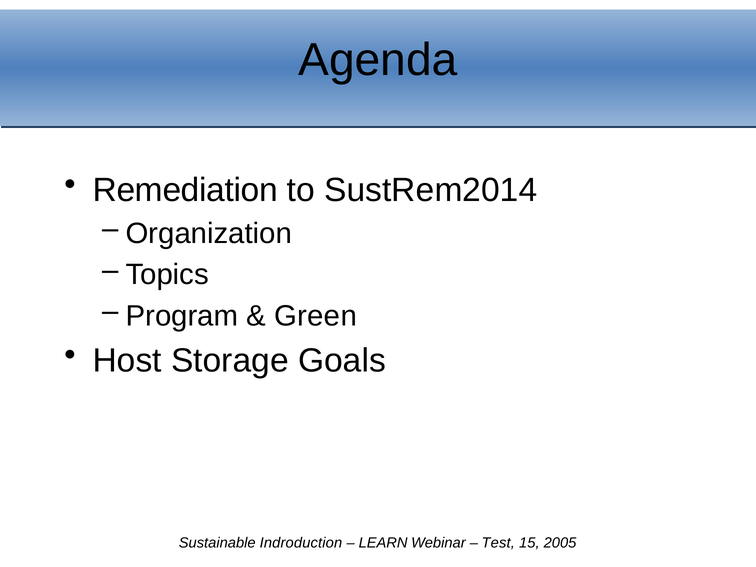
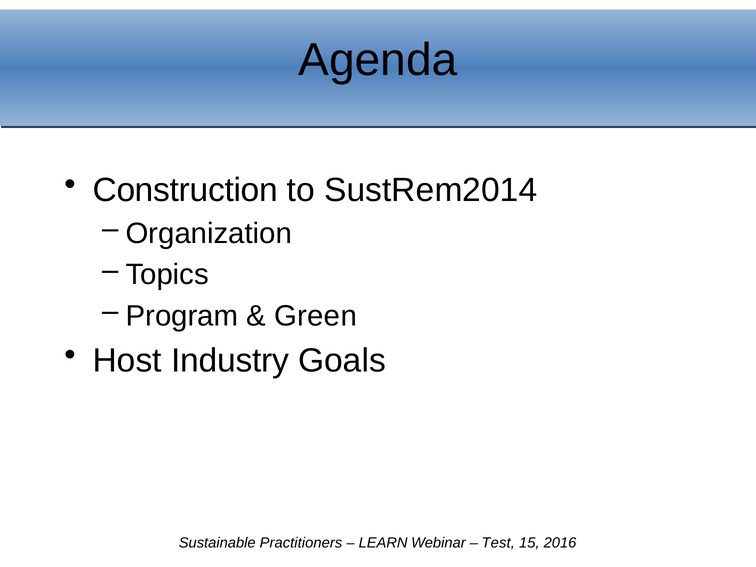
Remediation: Remediation -> Construction
Storage: Storage -> Industry
Indroduction: Indroduction -> Practitioners
2005: 2005 -> 2016
